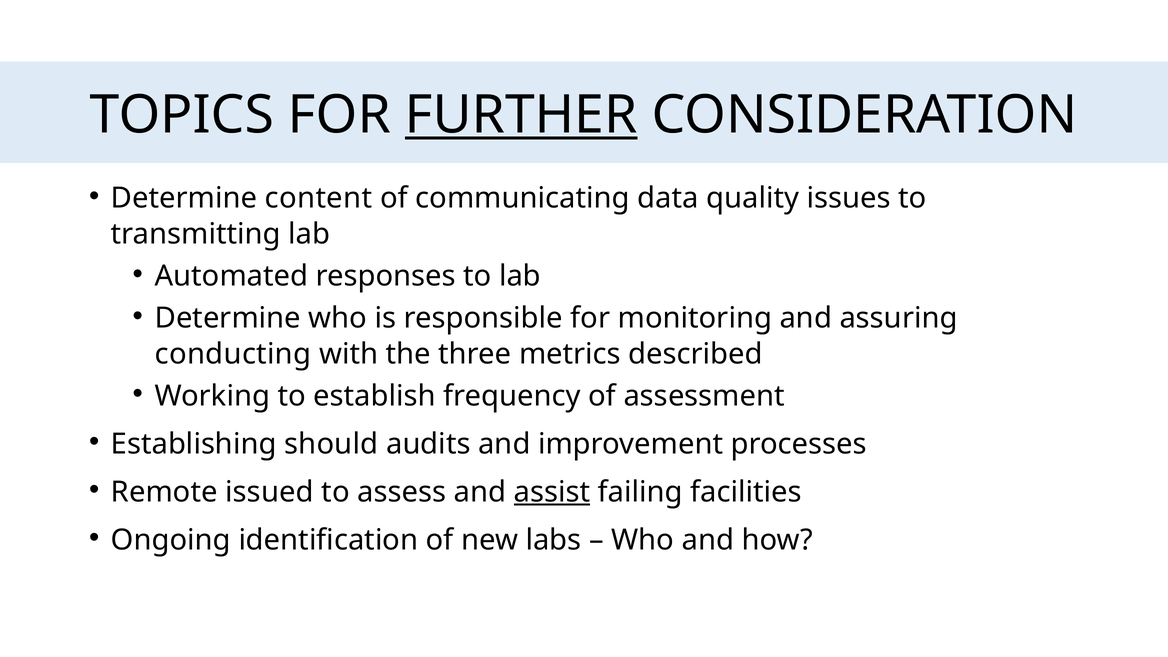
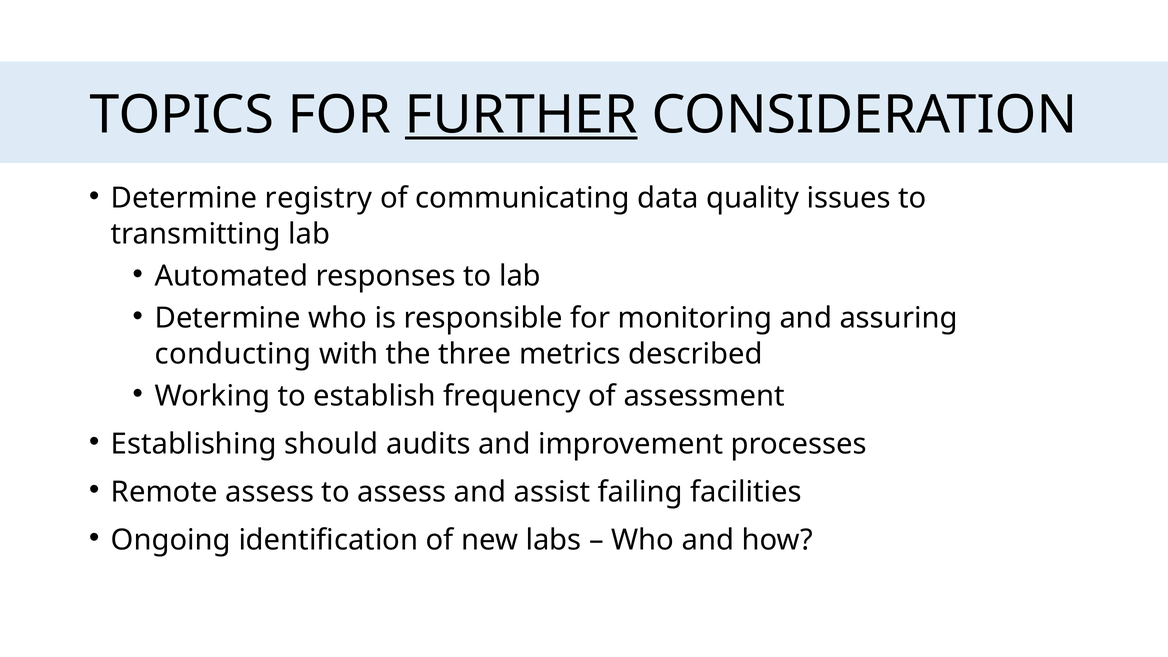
content: content -> registry
Remote issued: issued -> assess
assist underline: present -> none
